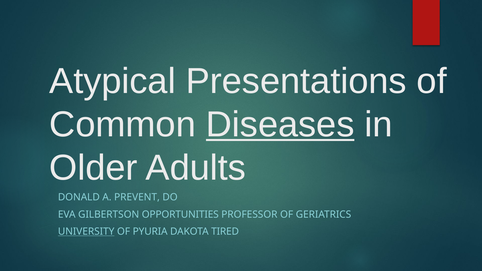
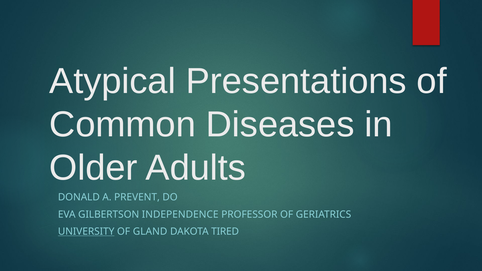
Diseases underline: present -> none
OPPORTUNITIES: OPPORTUNITIES -> INDEPENDENCE
PYURIA: PYURIA -> GLAND
